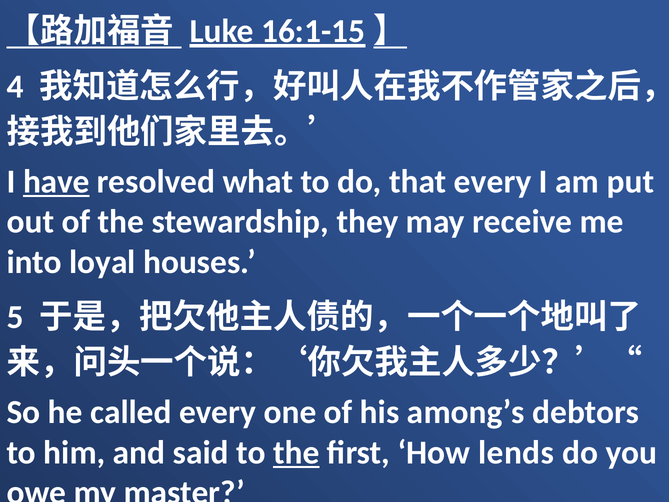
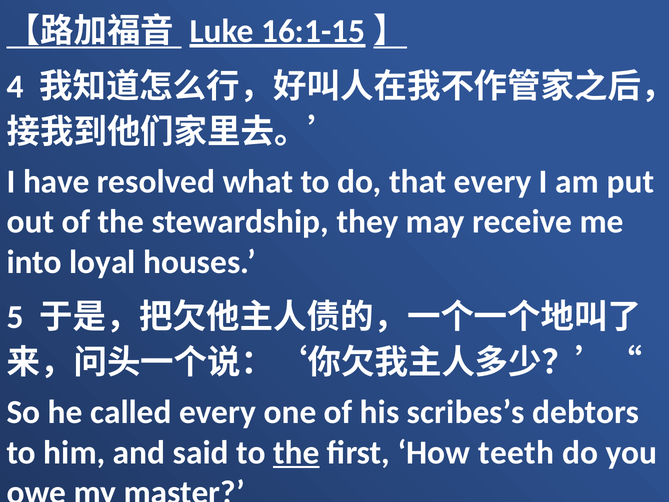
have underline: present -> none
among’s: among’s -> scribes’s
lends: lends -> teeth
